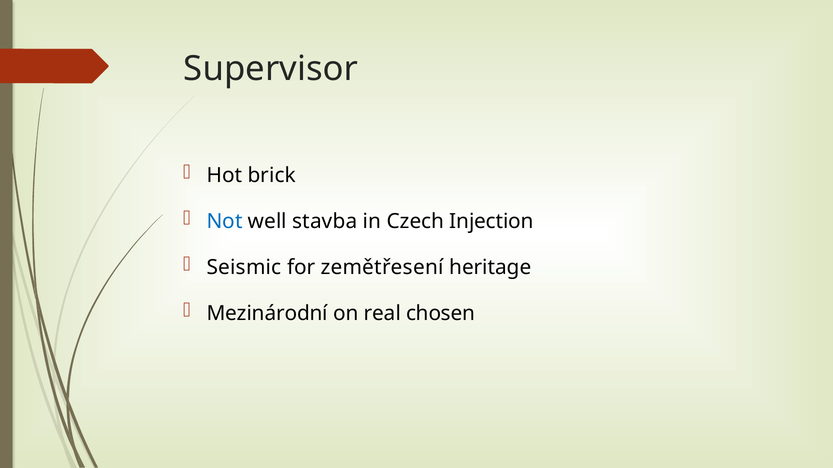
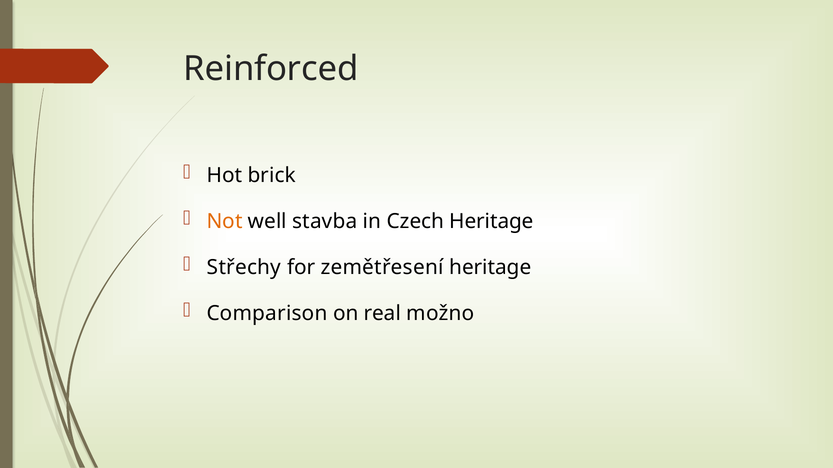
Supervisor: Supervisor -> Reinforced
Not colour: blue -> orange
Czech Injection: Injection -> Heritage
Seismic: Seismic -> Střechy
Mezinárodní: Mezinárodní -> Comparison
chosen: chosen -> možno
